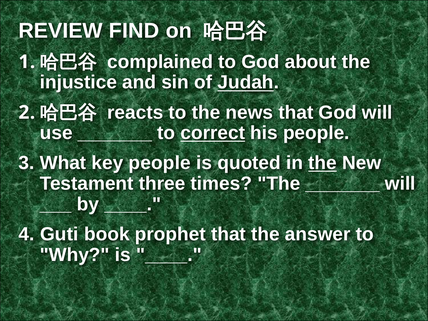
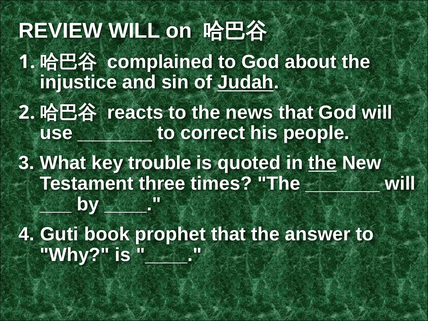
REVIEW FIND: FIND -> WILL
correct underline: present -> none
key people: people -> trouble
